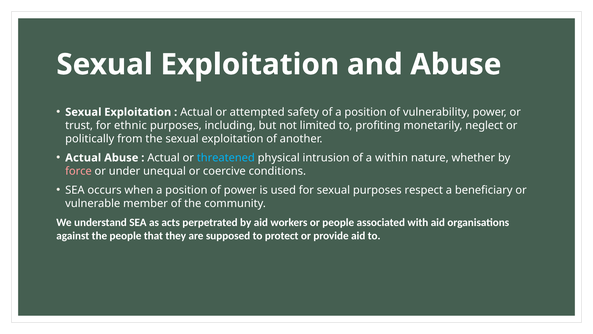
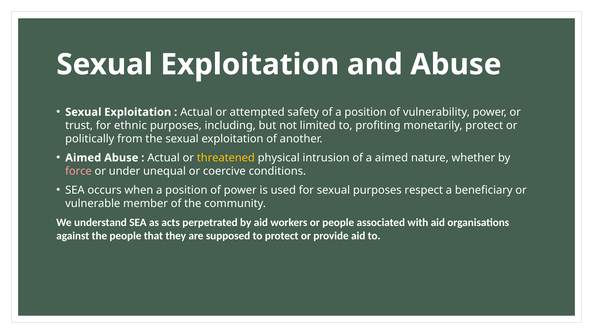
monetarily neglect: neglect -> protect
Actual at (83, 158): Actual -> Aimed
threatened colour: light blue -> yellow
a within: within -> aimed
